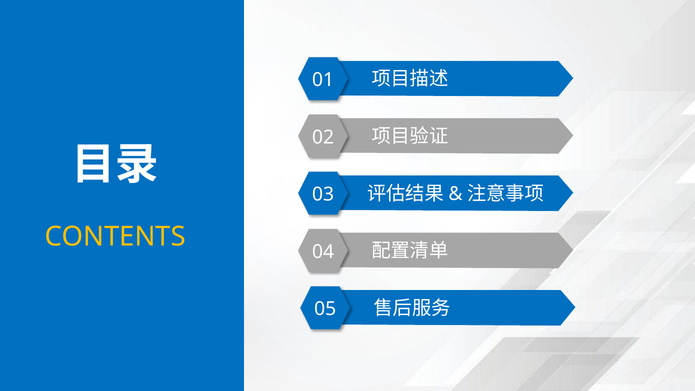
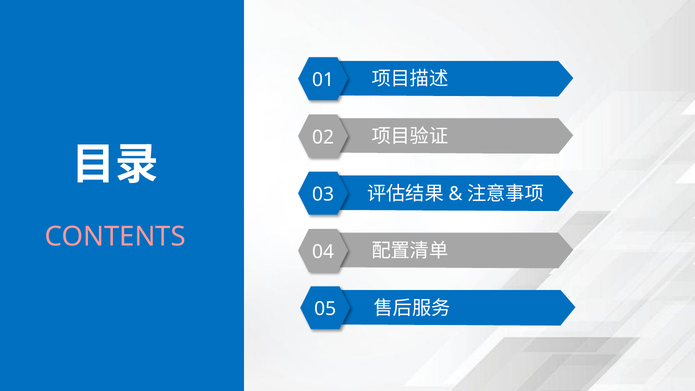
CONTENTS colour: yellow -> pink
